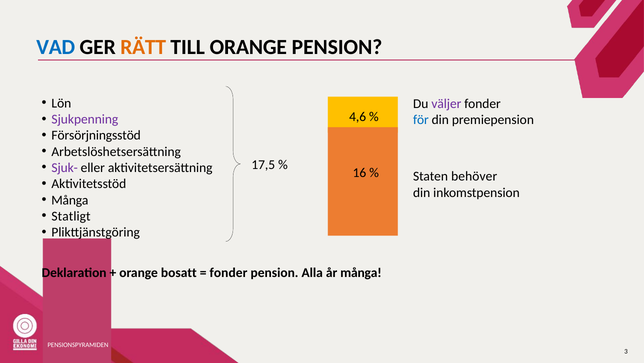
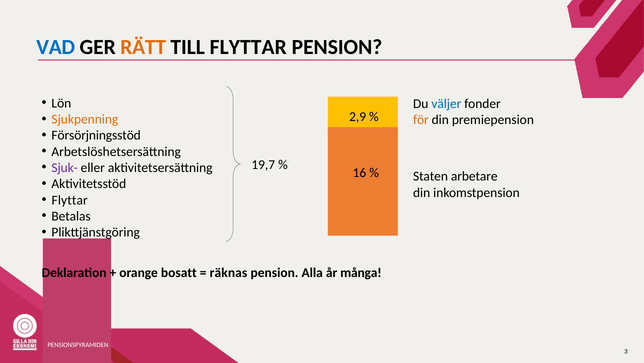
TILL ORANGE: ORANGE -> FLYTTAR
väljer colour: purple -> blue
4,6: 4,6 -> 2,9
Sjukpenning colour: purple -> orange
för colour: blue -> orange
17,5: 17,5 -> 19,7
behöver: behöver -> arbetare
Många at (70, 200): Många -> Flyttar
Statligt: Statligt -> Betalas
fonder at (229, 272): fonder -> räknas
